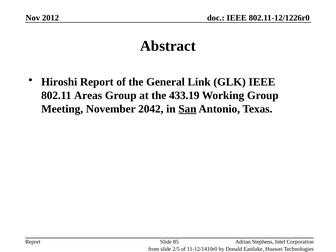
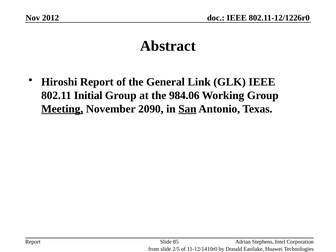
Areas: Areas -> Initial
433.19: 433.19 -> 984.06
Meeting underline: none -> present
2042: 2042 -> 2090
